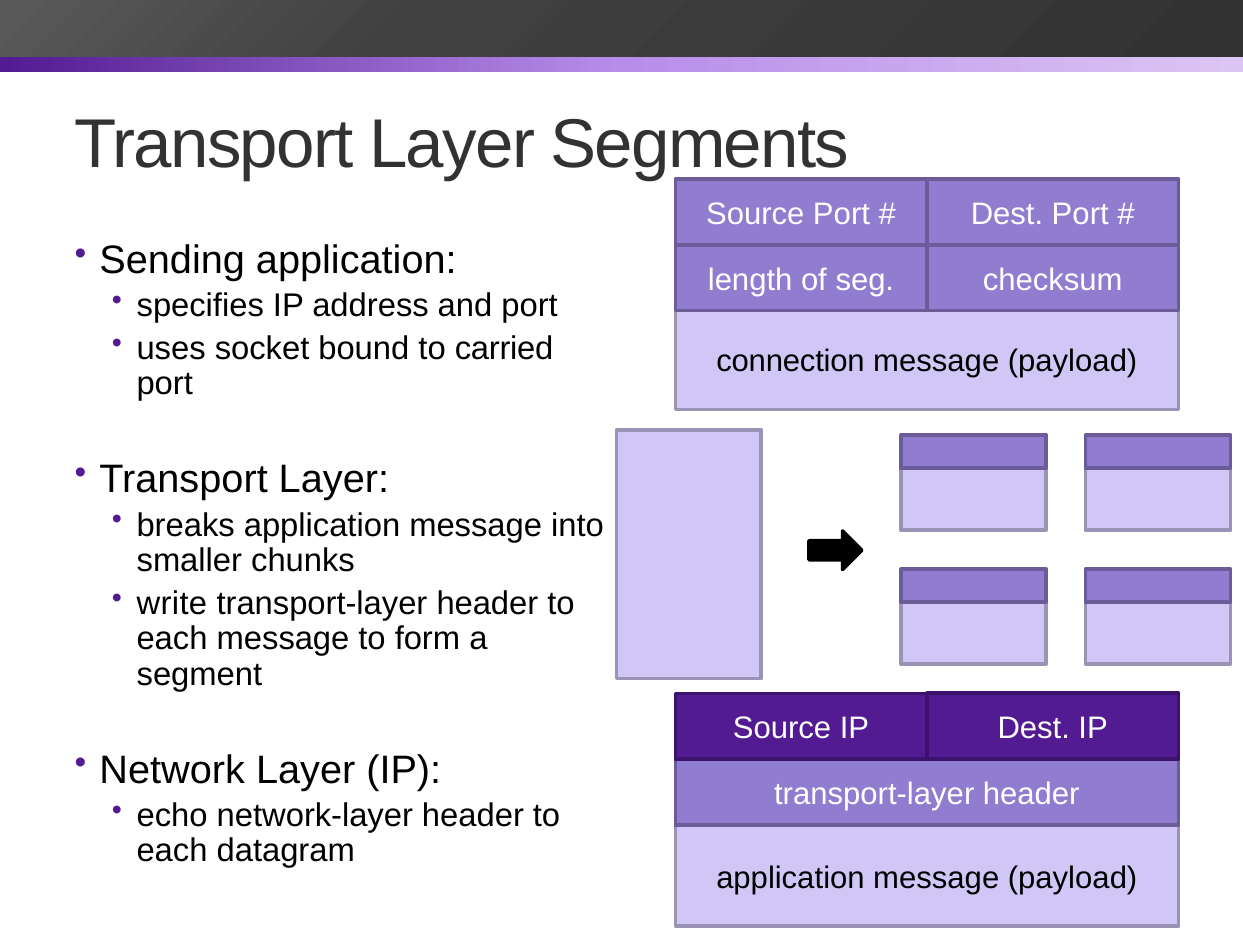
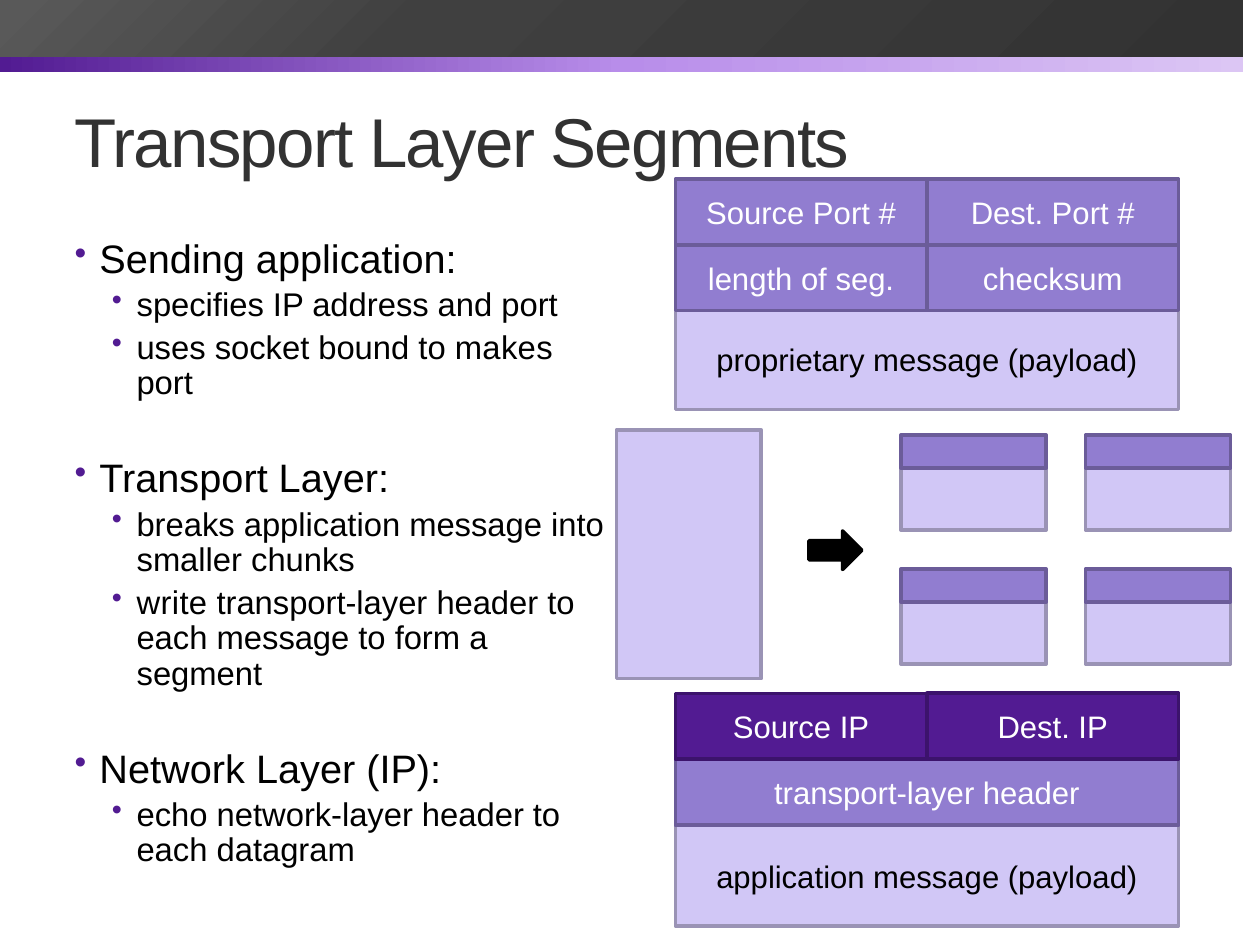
carried: carried -> makes
connection: connection -> proprietary
